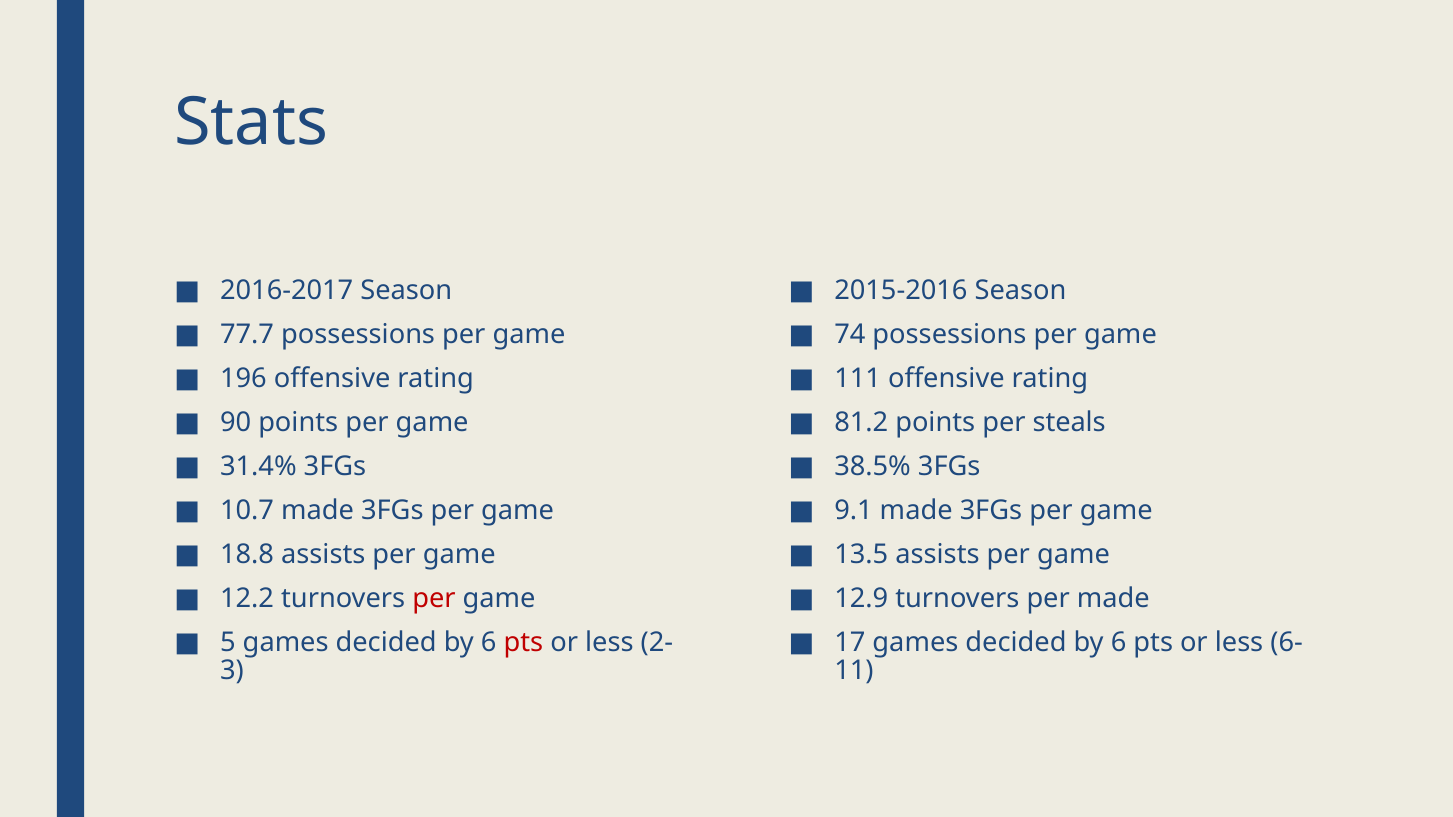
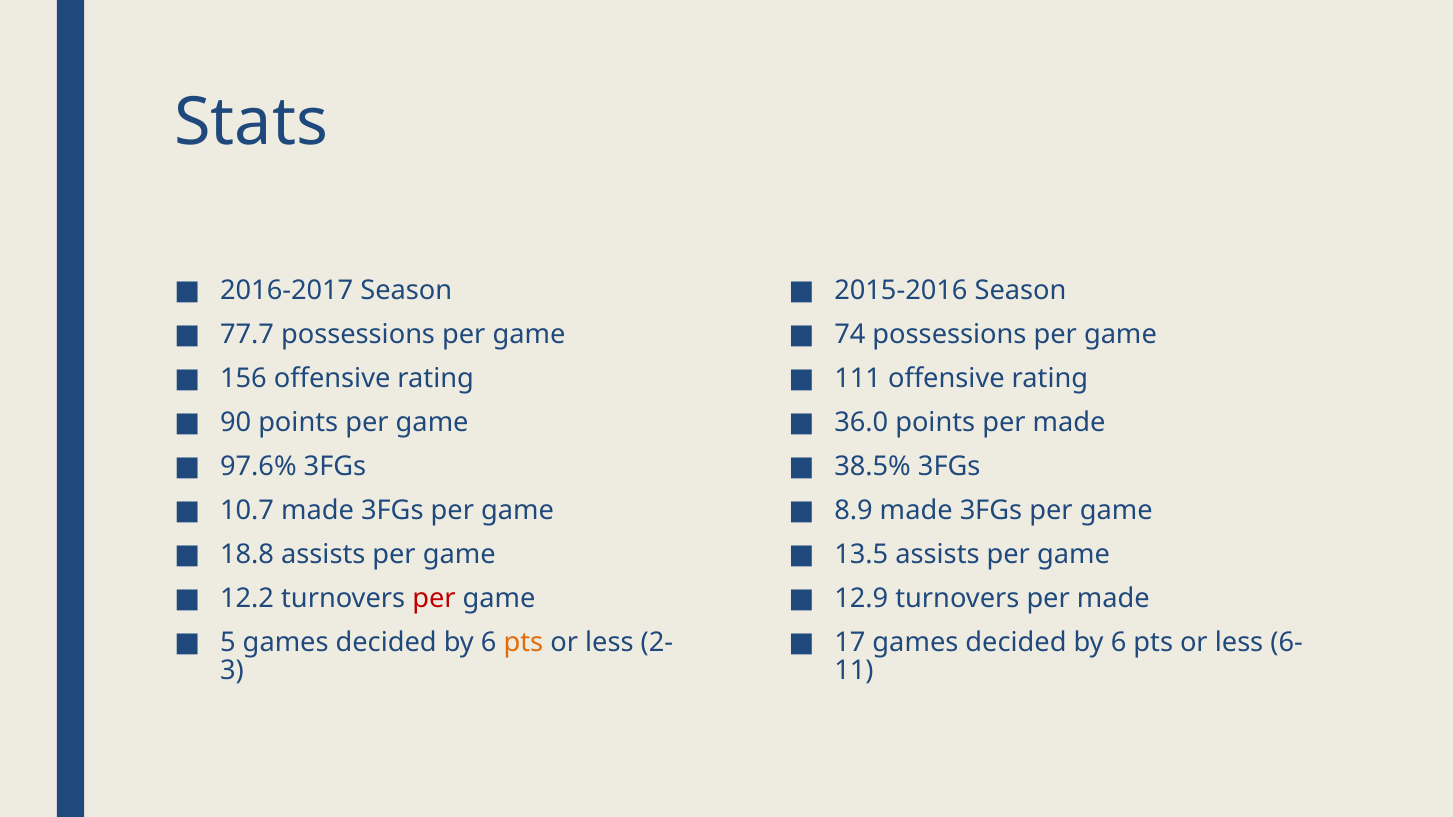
196: 196 -> 156
81.2: 81.2 -> 36.0
points per steals: steals -> made
31.4%: 31.4% -> 97.6%
9.1: 9.1 -> 8.9
pts at (523, 643) colour: red -> orange
